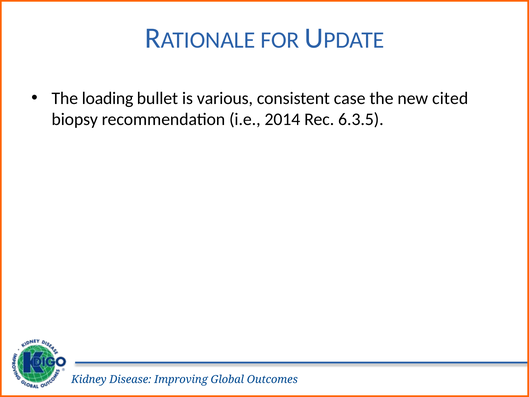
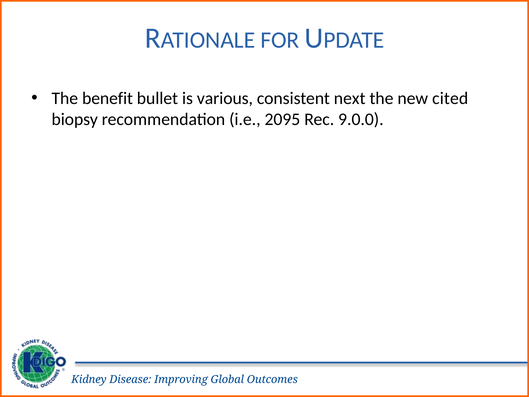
loading: loading -> benefit
case: case -> next
2014: 2014 -> 2095
6.3.5: 6.3.5 -> 9.0.0
